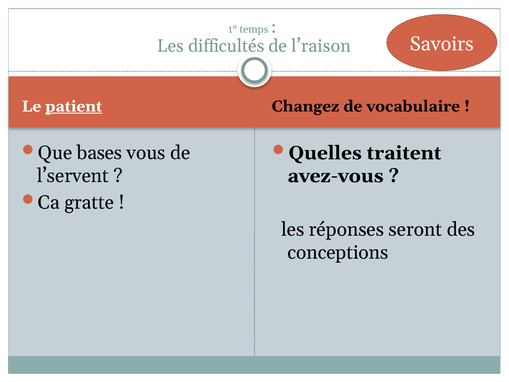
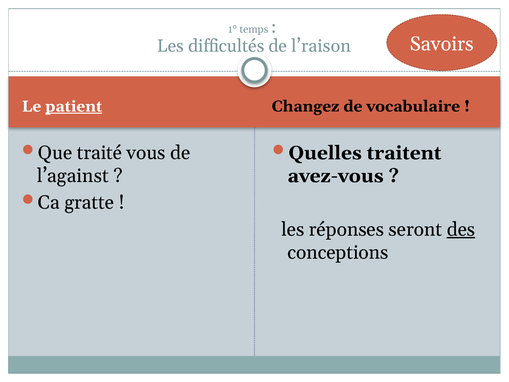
bases: bases -> traité
l’servent: l’servent -> l’against
des underline: none -> present
